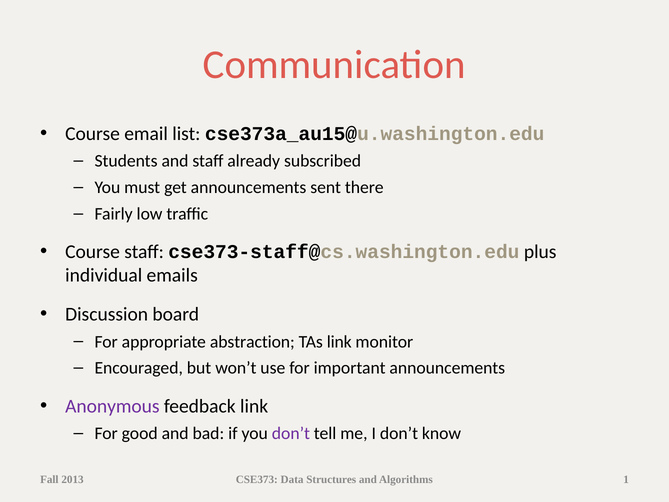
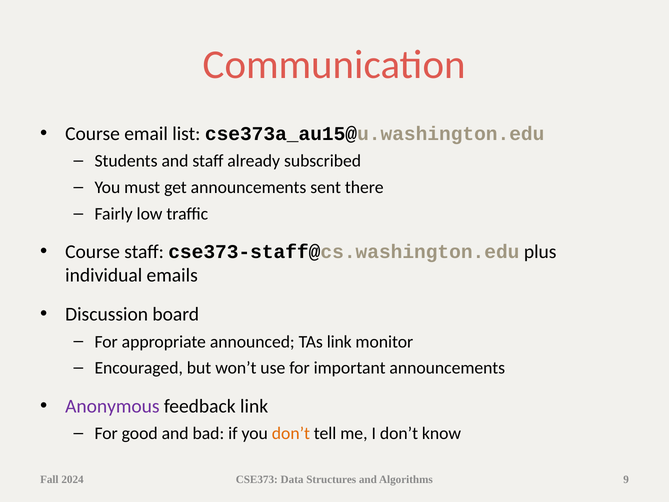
abstraction: abstraction -> announced
don’t at (291, 433) colour: purple -> orange
2013: 2013 -> 2024
1: 1 -> 9
